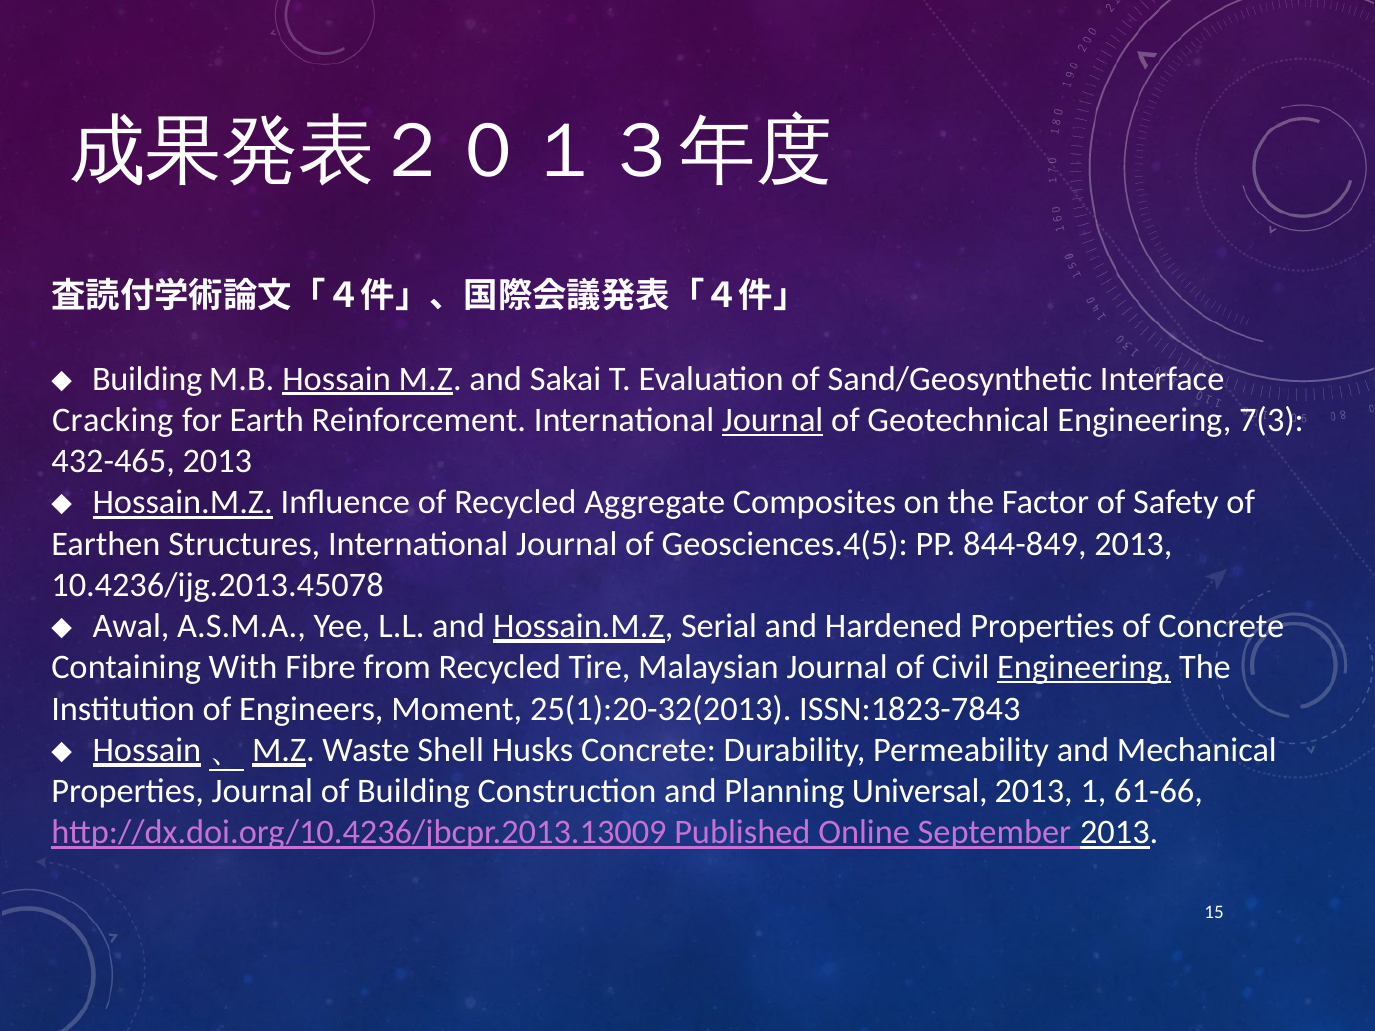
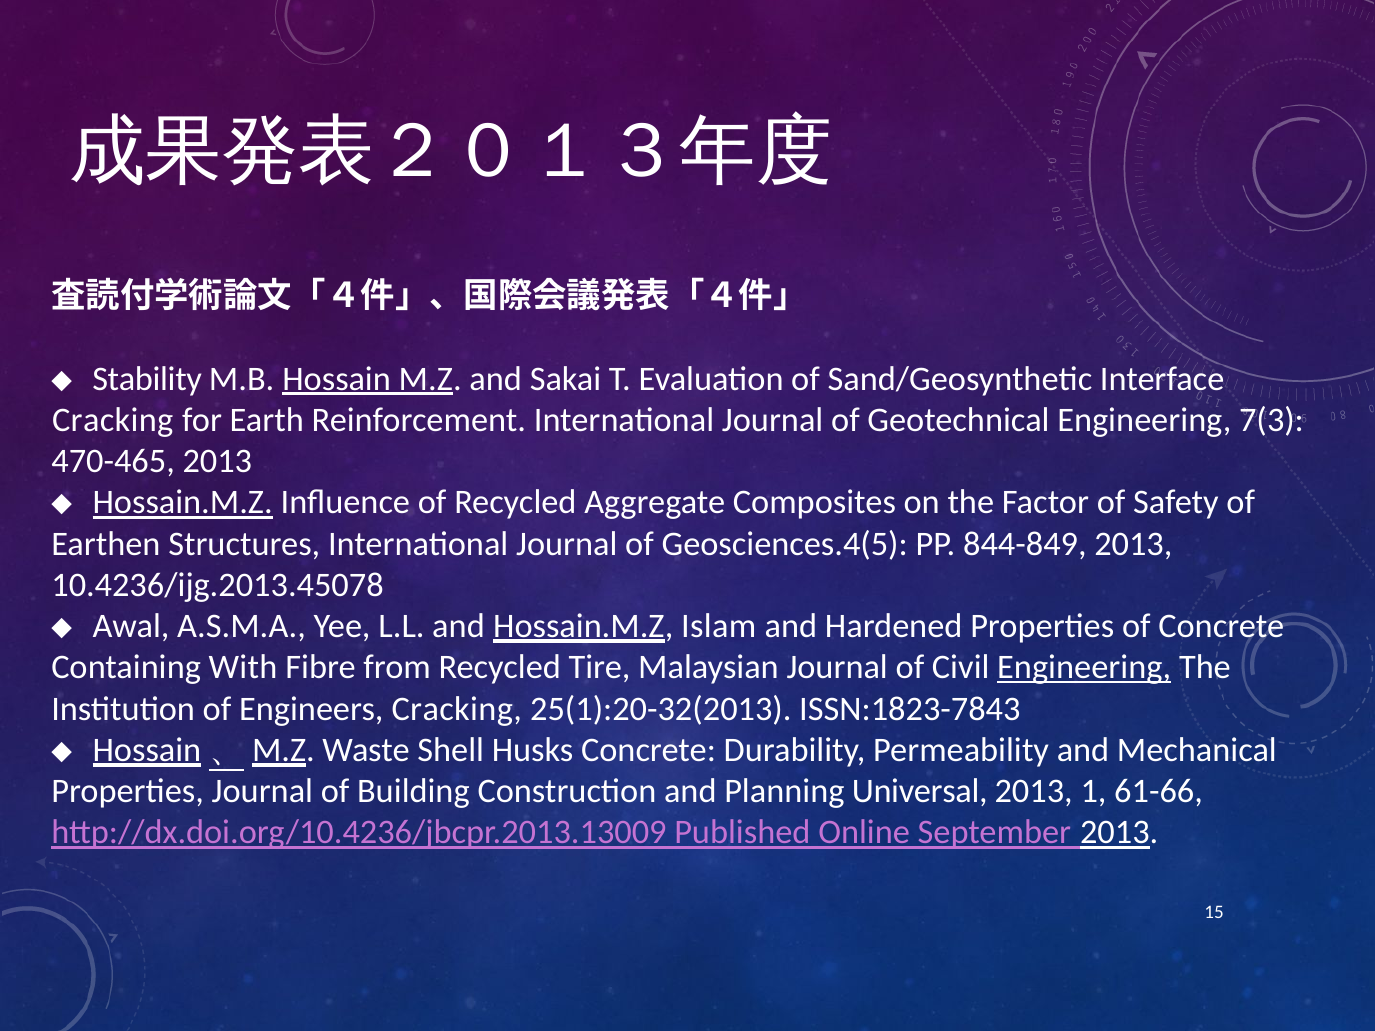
Building at (147, 379): Building -> Stability
Journal at (773, 420) underline: present -> none
432-465: 432-465 -> 470-465
Serial: Serial -> Islam
Engineers Moment: Moment -> Cracking
